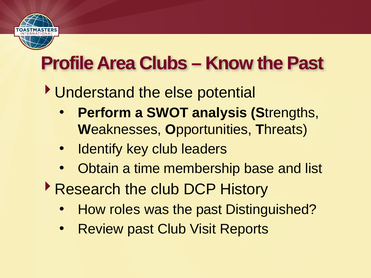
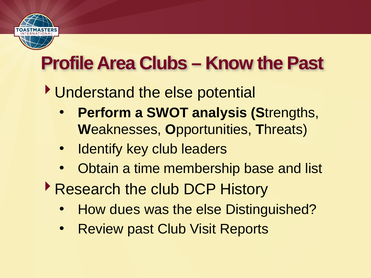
roles: roles -> dues
was the past: past -> else
